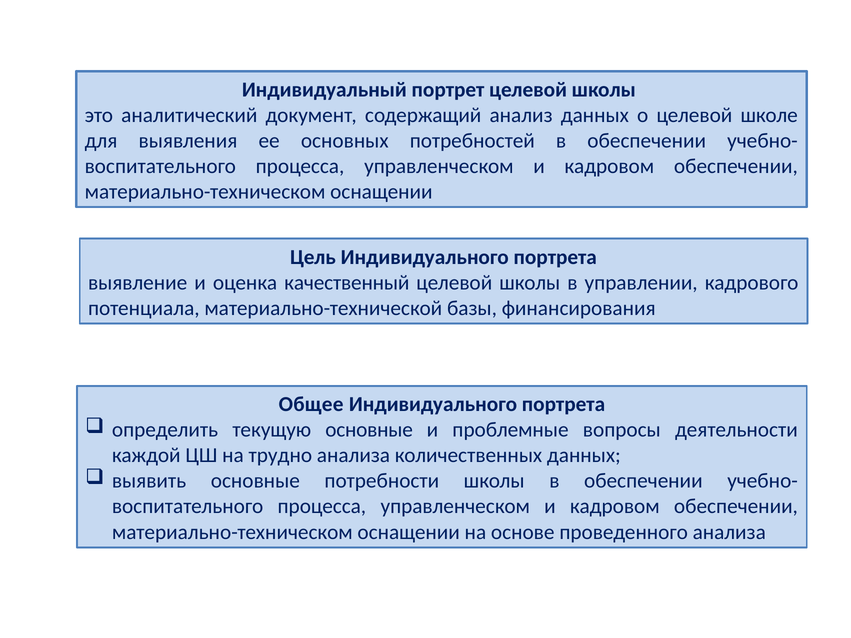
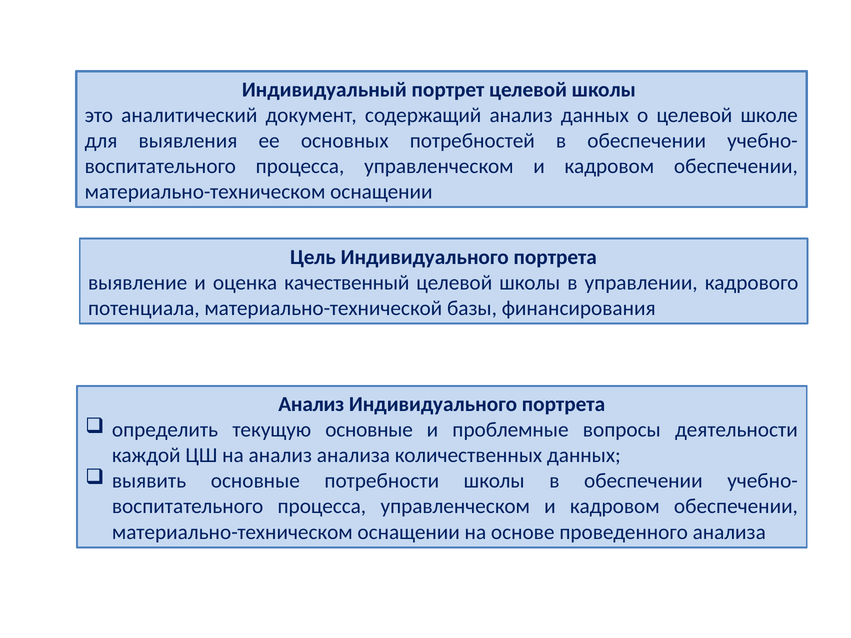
Общее at (311, 405): Общее -> Анализ
на трудно: трудно -> анализ
